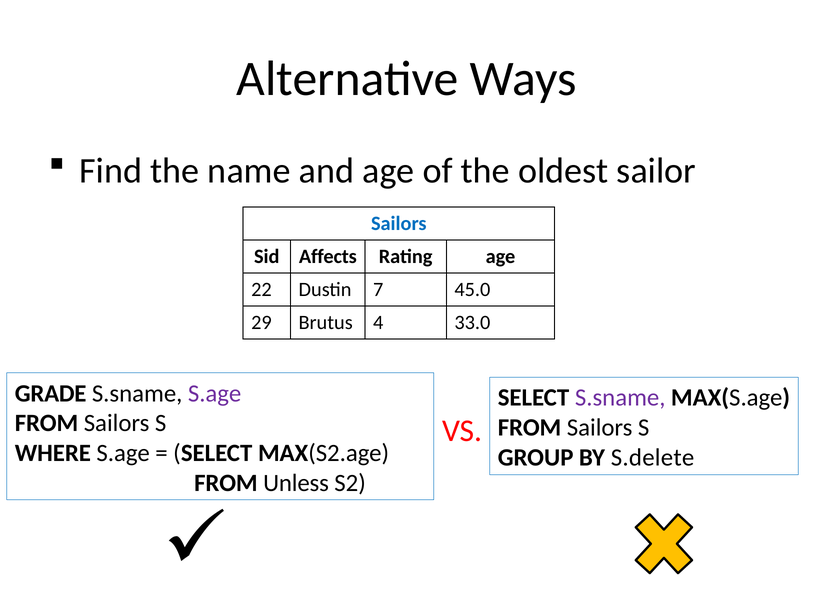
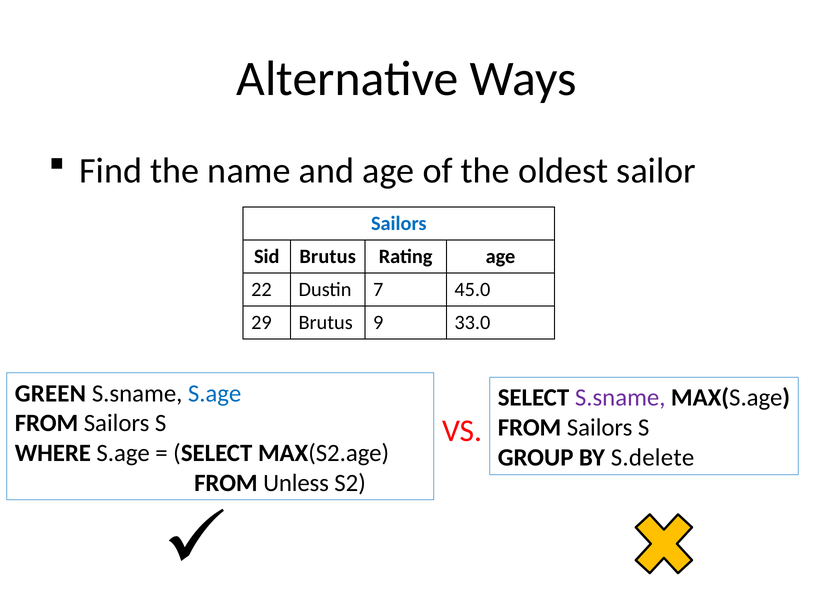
Sid Affects: Affects -> Brutus
4: 4 -> 9
GRADE: GRADE -> GREEN
S.age at (215, 393) colour: purple -> blue
